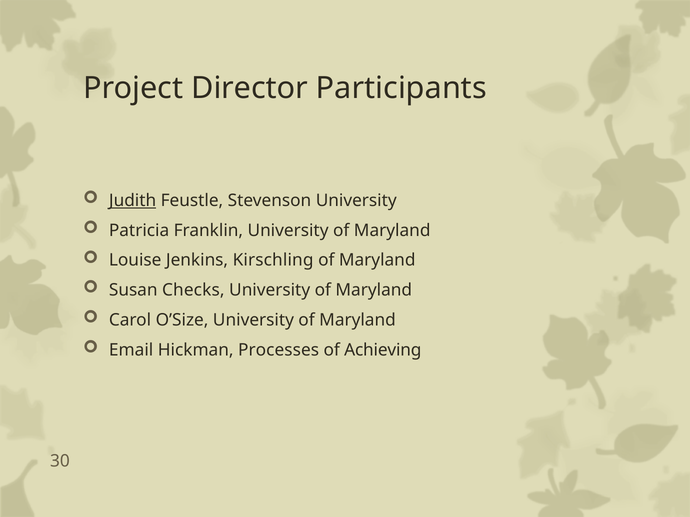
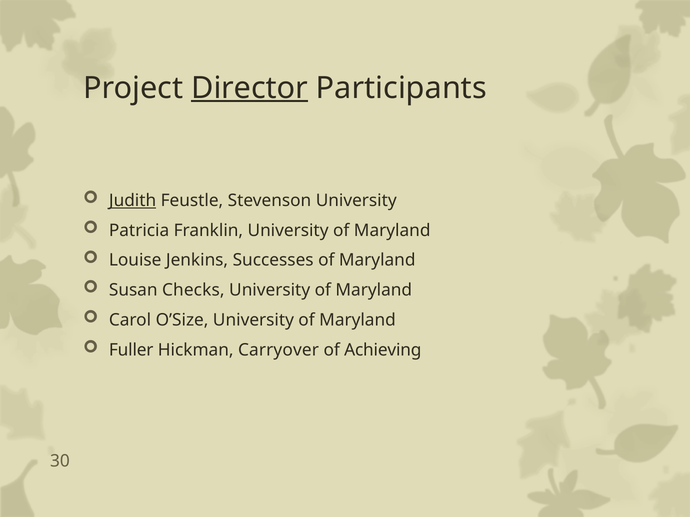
Director underline: none -> present
Kirschling: Kirschling -> Successes
Email: Email -> Fuller
Processes: Processes -> Carryover
